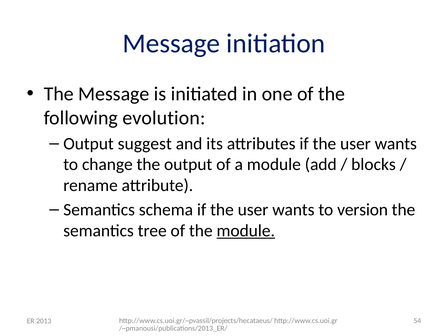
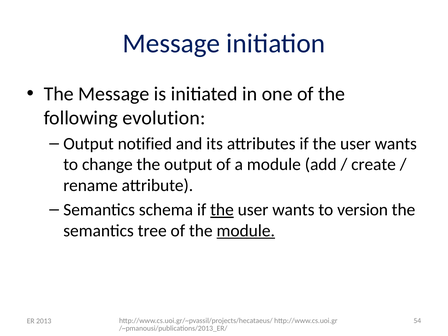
suggest: suggest -> notified
blocks: blocks -> create
the at (222, 210) underline: none -> present
